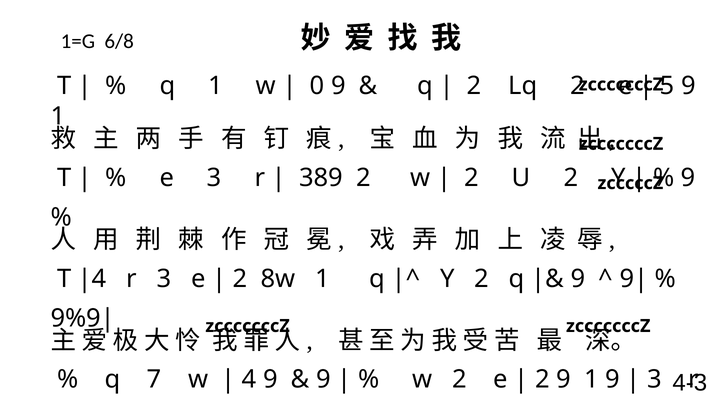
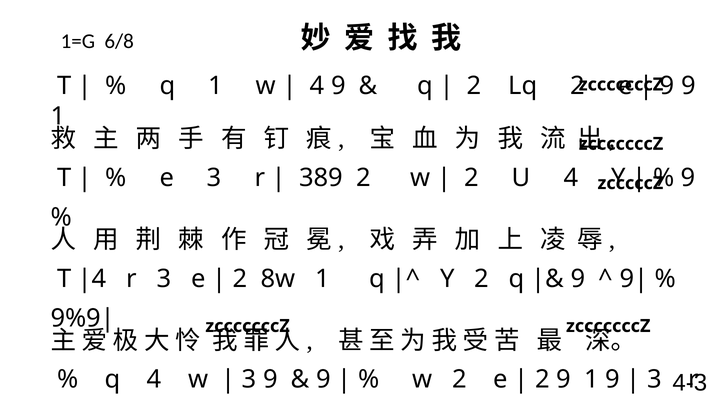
0 at (317, 86): 0 -> 4
5 at (667, 86): 5 -> 9
U 2: 2 -> 4
q 7: 7 -> 4
4 at (249, 380): 4 -> 3
